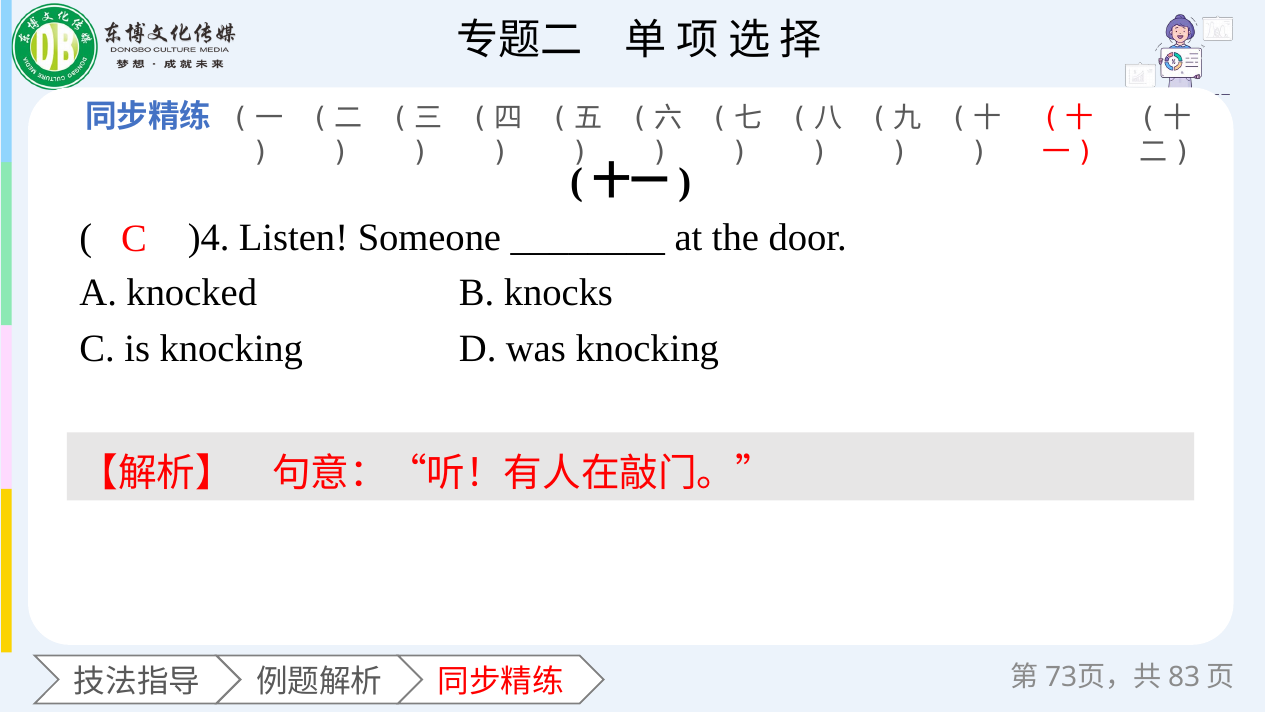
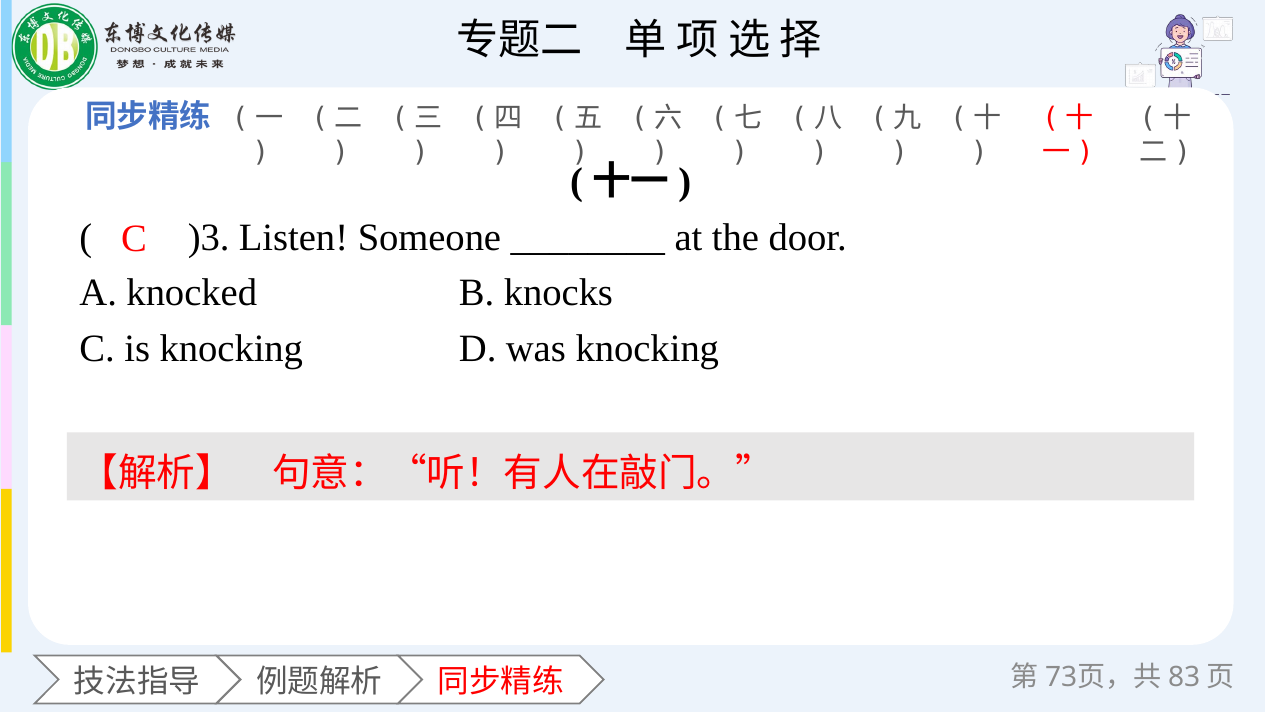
)4: )4 -> )3
